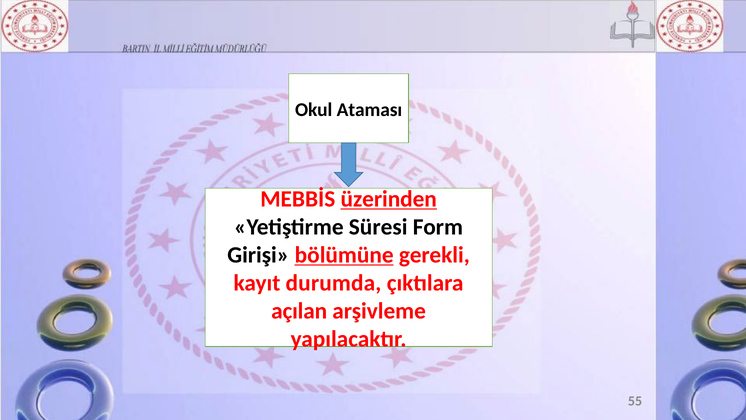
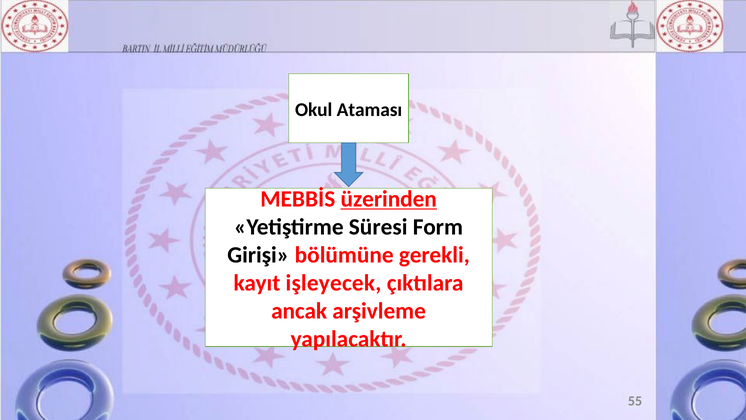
bölümüne underline: present -> none
durumda: durumda -> işleyecek
açılan: açılan -> ancak
